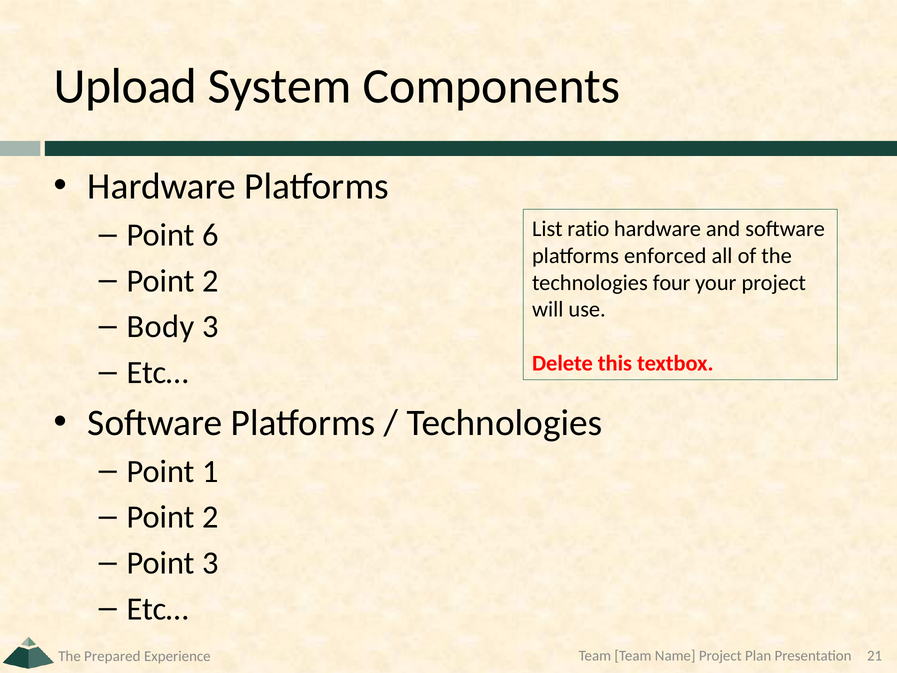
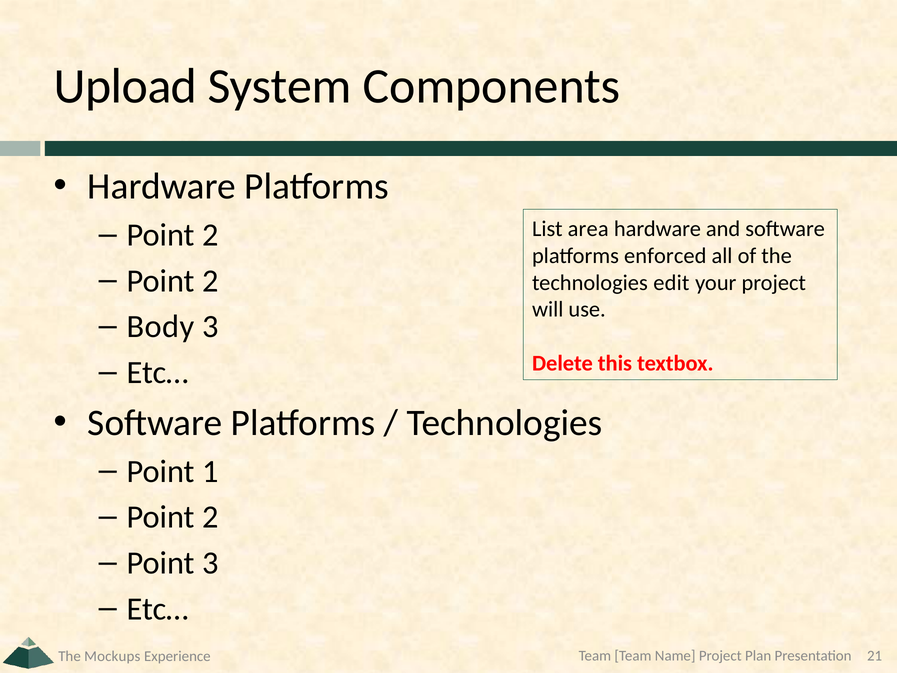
6 at (210, 235): 6 -> 2
ratio: ratio -> area
four: four -> edit
Prepared: Prepared -> Mockups
